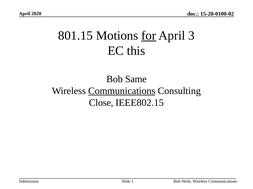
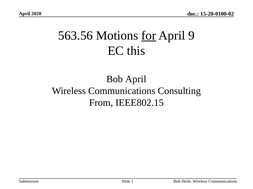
801.15: 801.15 -> 563.56
3: 3 -> 9
Bob Same: Same -> April
Communications at (122, 91) underline: present -> none
Close: Close -> From
